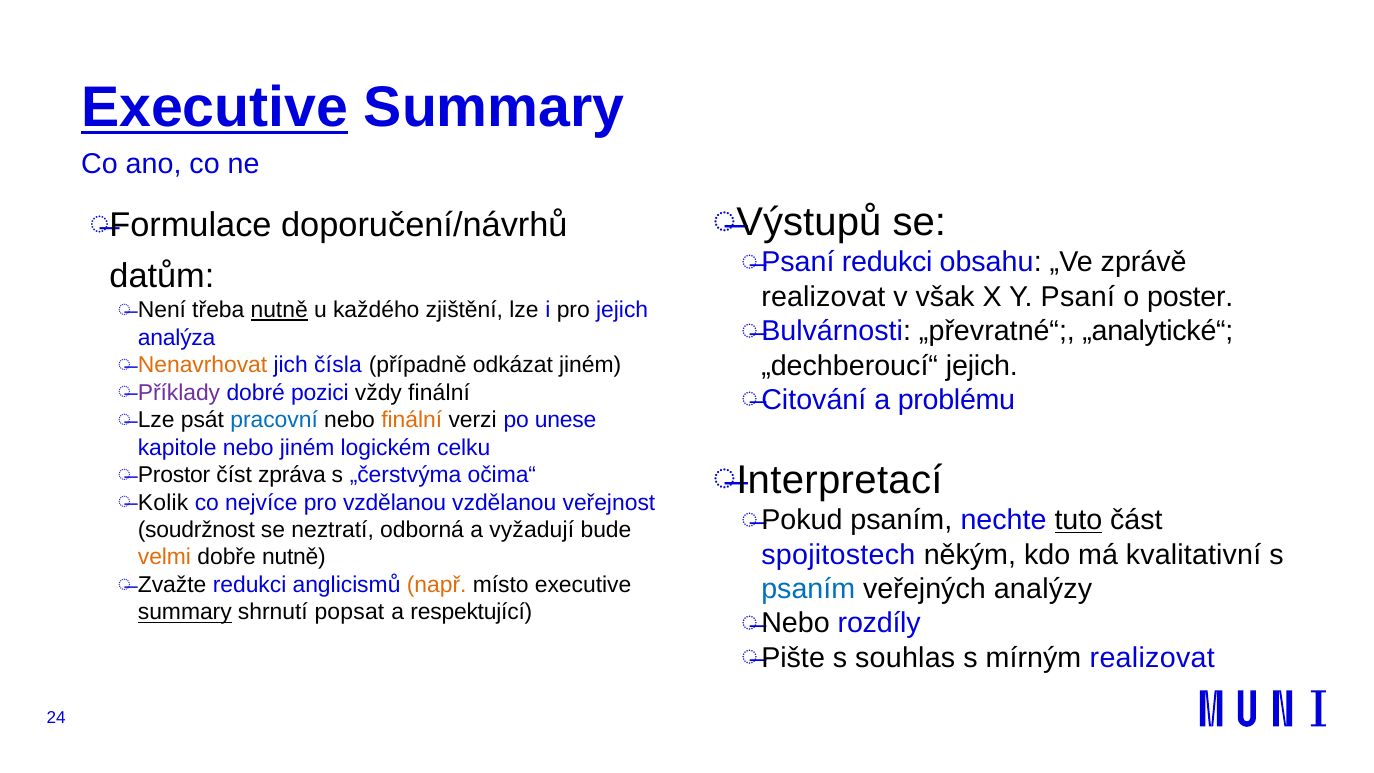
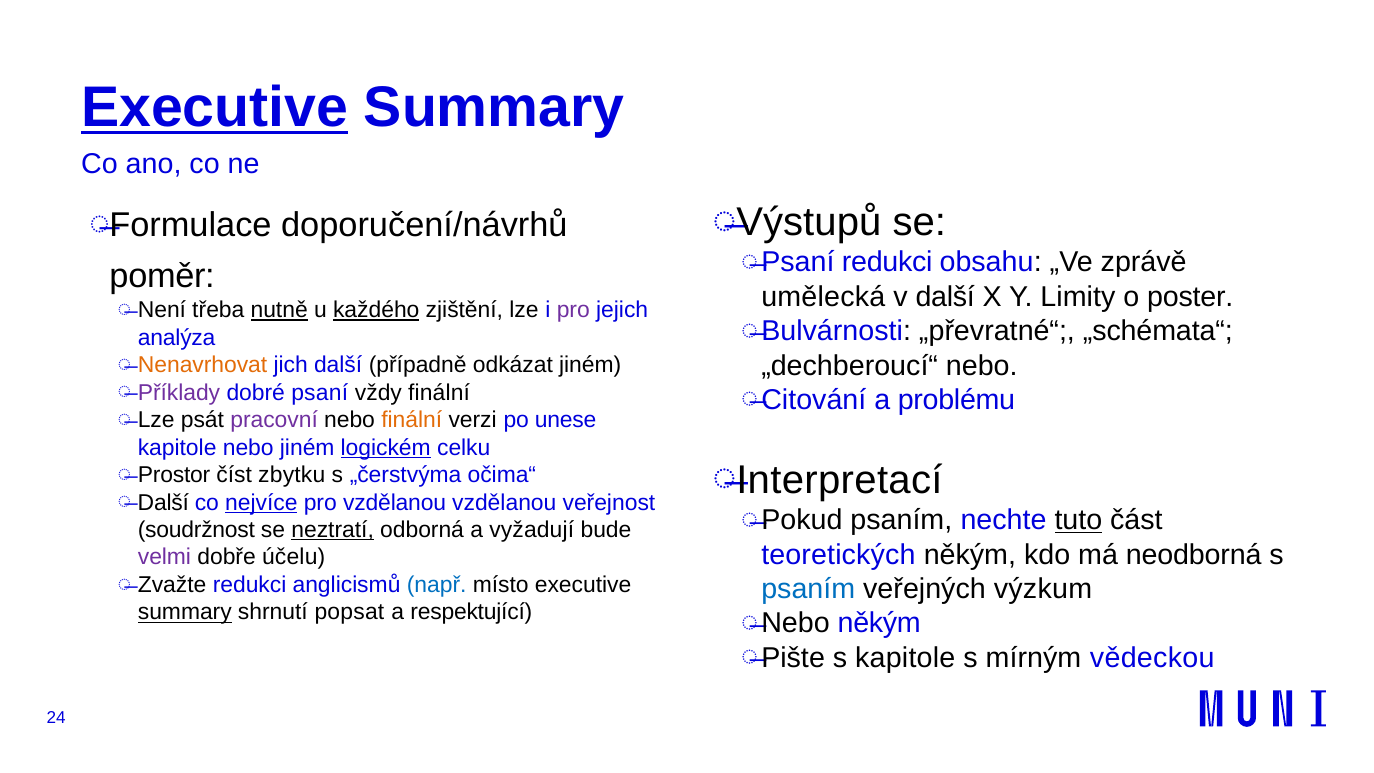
datům: datům -> poměr
realizovat at (823, 297): realizovat -> umělecká
v však: však -> další
Psaní: Psaní -> Limity
každého underline: none -> present
pro at (573, 310) colour: black -> purple
„analytické“: „analytické“ -> „schémata“
„dechberoucí“ jejich: jejich -> nebo
jich čísla: čísla -> další
pozici: pozici -> psaní
pracovní colour: blue -> purple
logickém underline: none -> present
zpráva: zpráva -> zbytku
Kolik at (163, 502): Kolik -> Další
nejvíce underline: none -> present
neztratí underline: none -> present
spojitostech: spojitostech -> teoretických
kvalitativní: kvalitativní -> neodborná
velmi colour: orange -> purple
dobře nutně: nutně -> účelu
např colour: orange -> blue
analýzy: analýzy -> výzkum
rozdíly at (879, 623): rozdíly -> někým
s souhlas: souhlas -> kapitole
mírným realizovat: realizovat -> vědeckou
